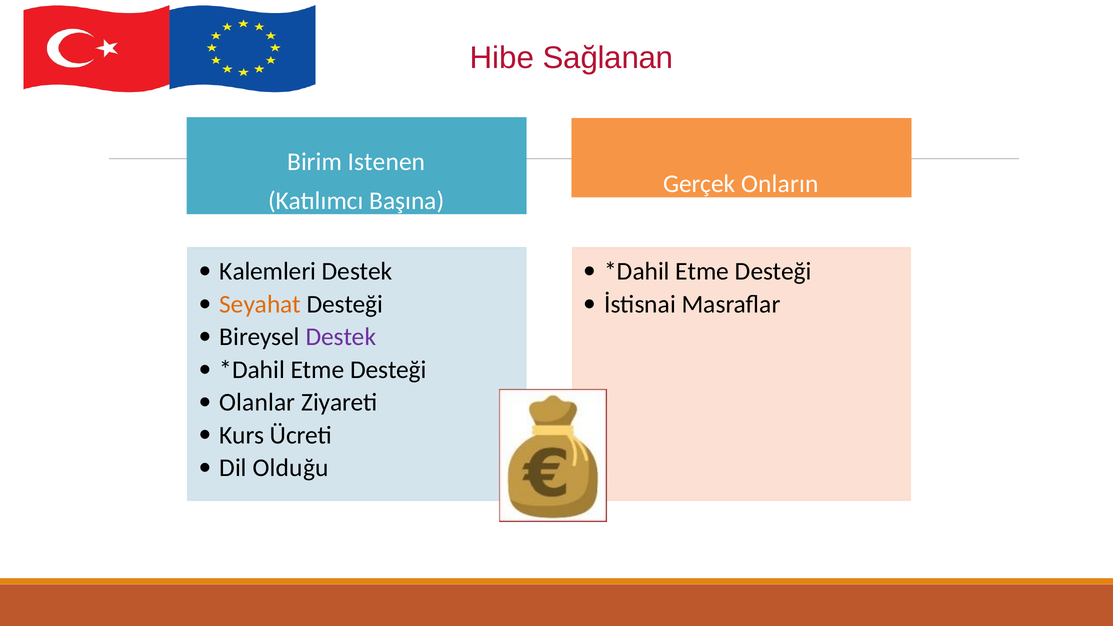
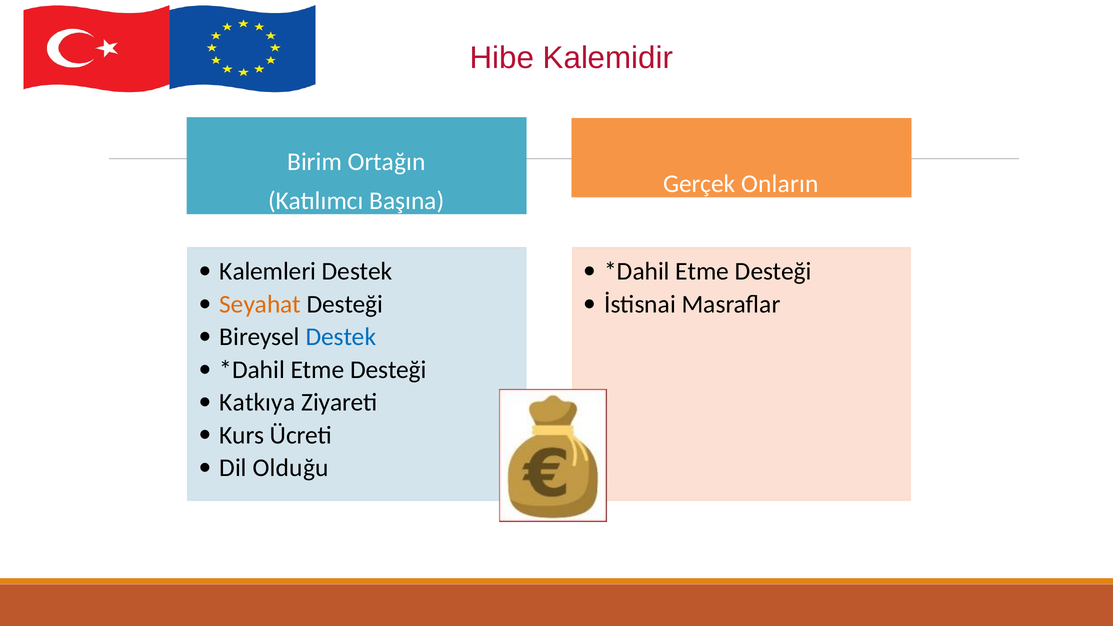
Sağlanan: Sağlanan -> Kalemidir
Istenen: Istenen -> Ortağın
Destek at (341, 337) colour: purple -> blue
Olanlar: Olanlar -> Katkıya
